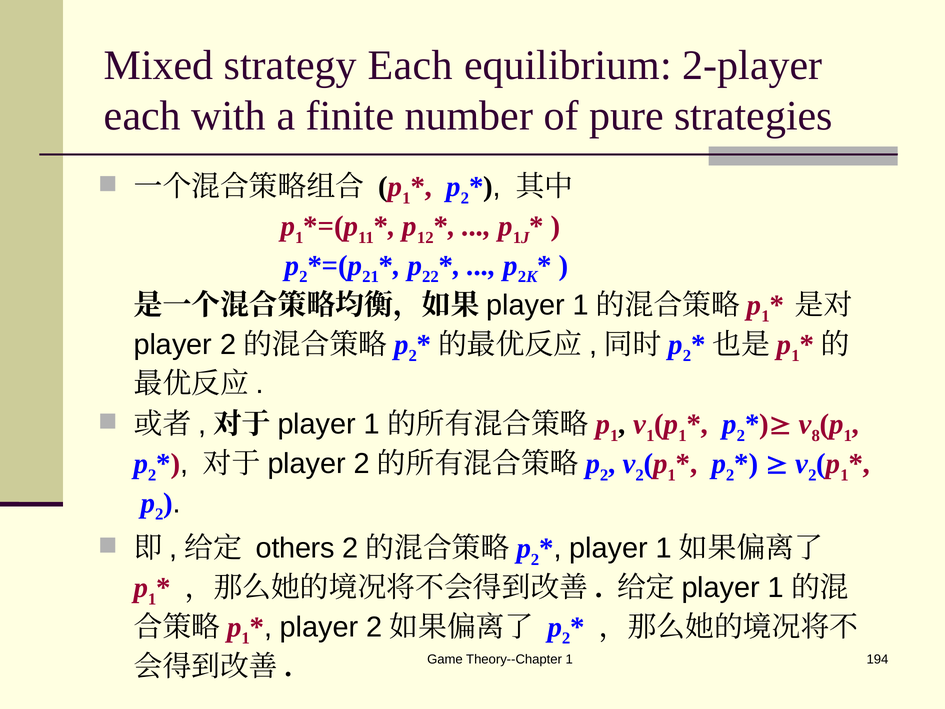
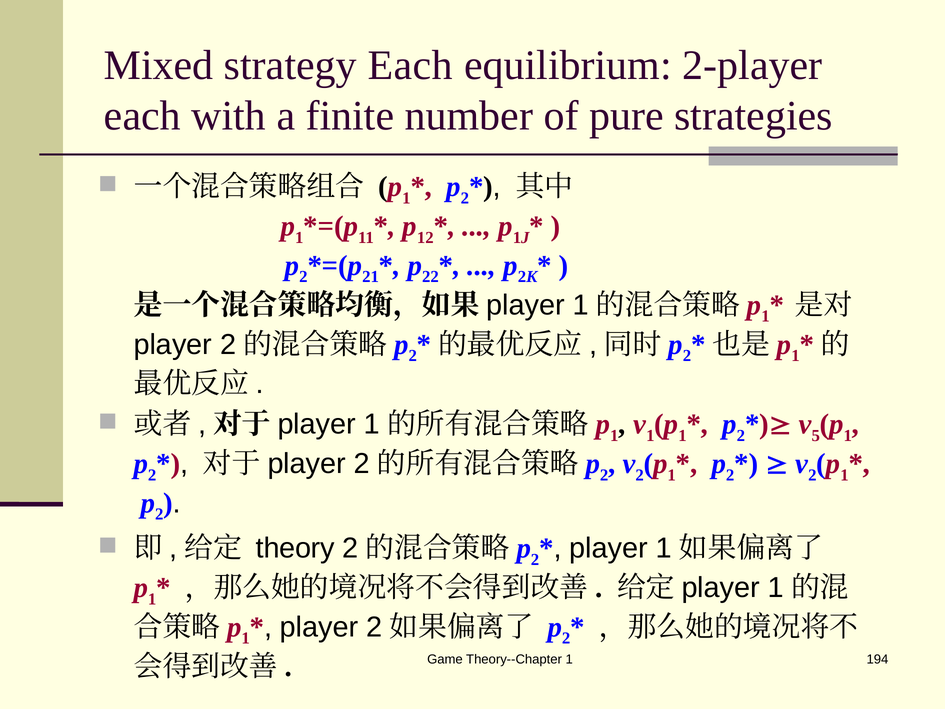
8: 8 -> 5
others: others -> theory
